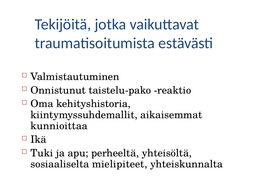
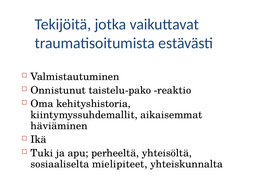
kunnioittaa: kunnioittaa -> häviäminen
